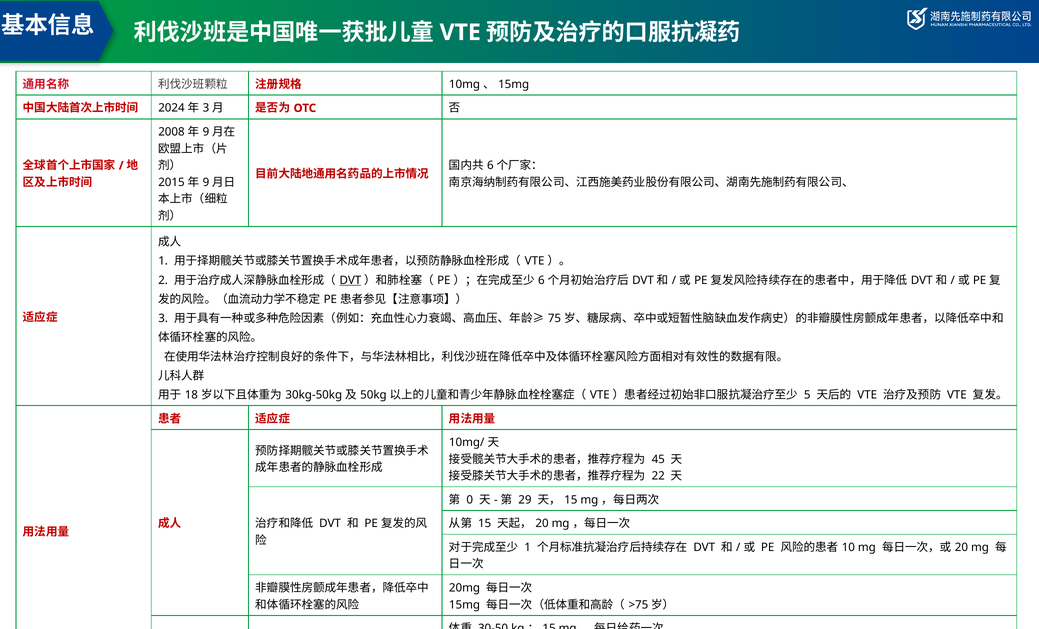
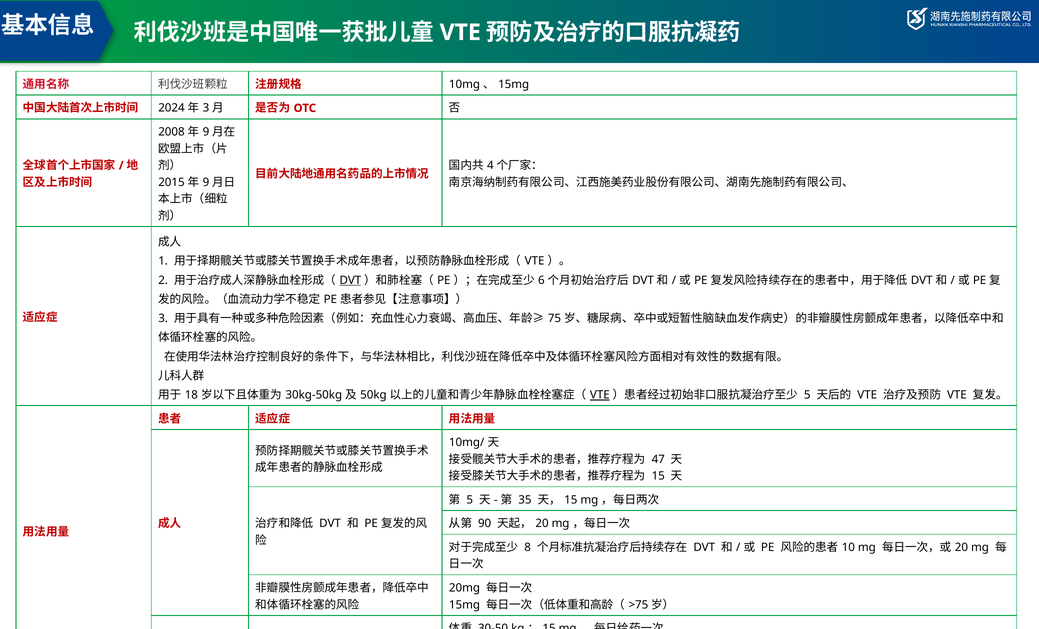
6 at (490, 165): 6 -> 4
VTE at (600, 395) underline: none -> present
45: 45 -> 47
22 at (658, 476): 22 -> 15
0 at (470, 500): 0 -> 5
29: 29 -> 35
15 at (485, 523): 15 -> 90
1 at (528, 547): 1 -> 8
